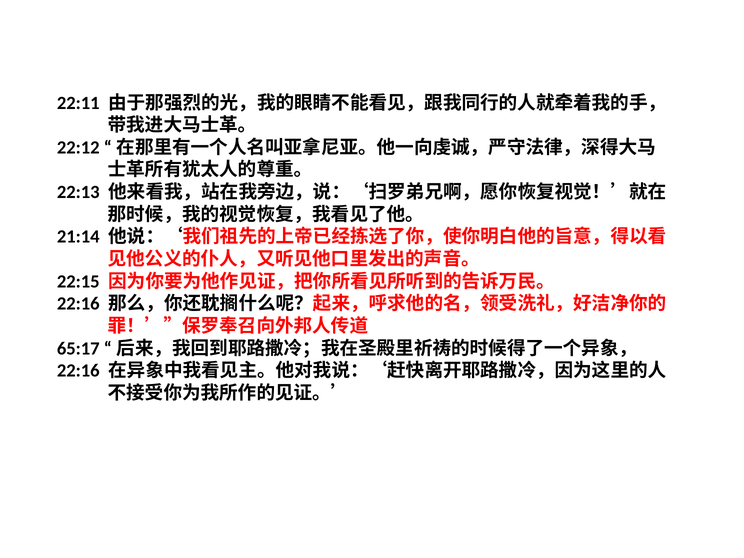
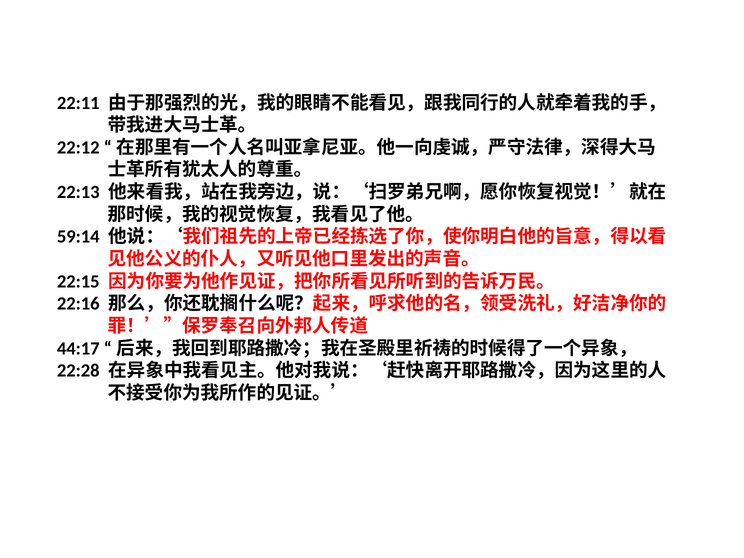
21:14: 21:14 -> 59:14
65:17: 65:17 -> 44:17
22:16 at (78, 371): 22:16 -> 22:28
